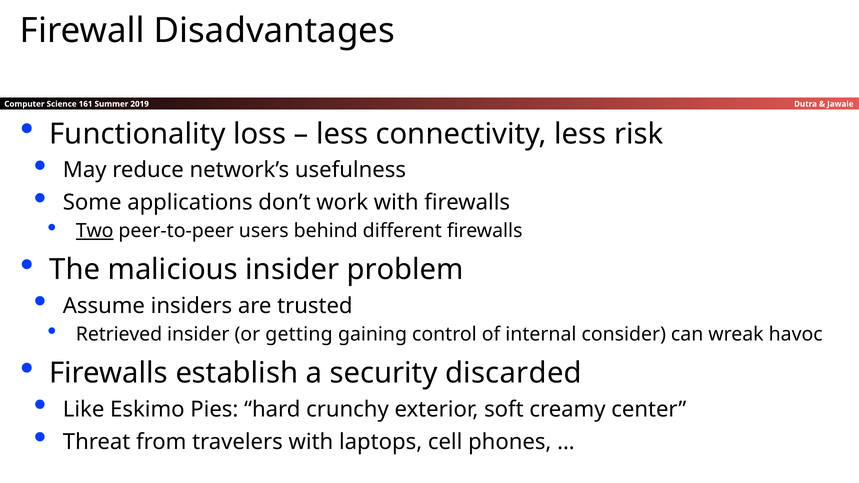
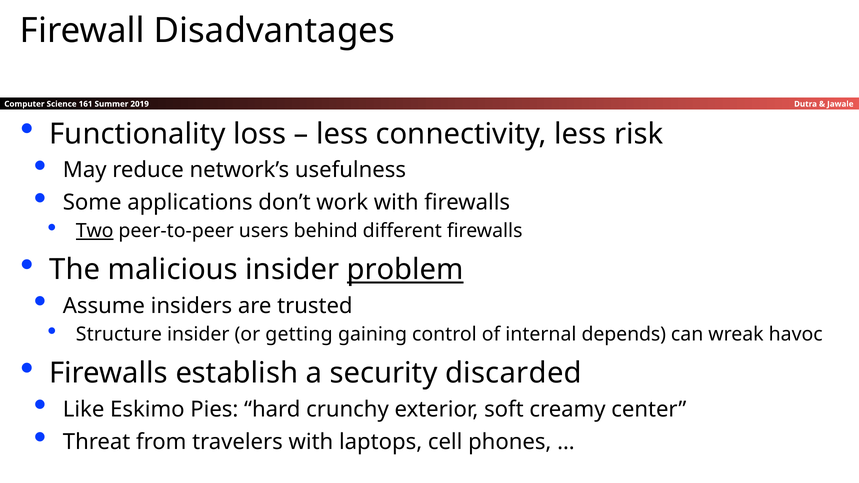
problem underline: none -> present
Retrieved: Retrieved -> Structure
consider: consider -> depends
